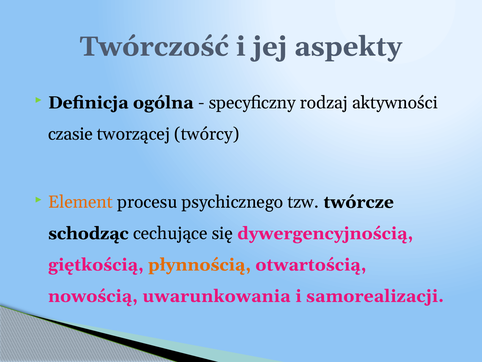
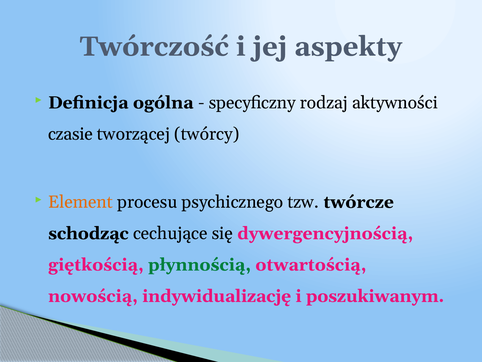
płynnością colour: orange -> green
uwarunkowania: uwarunkowania -> indywidualizację
samorealizacji: samorealizacji -> poszukiwanym
